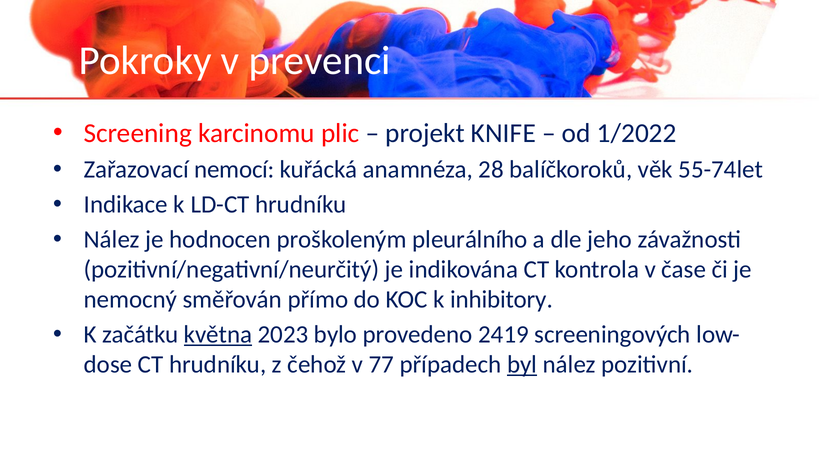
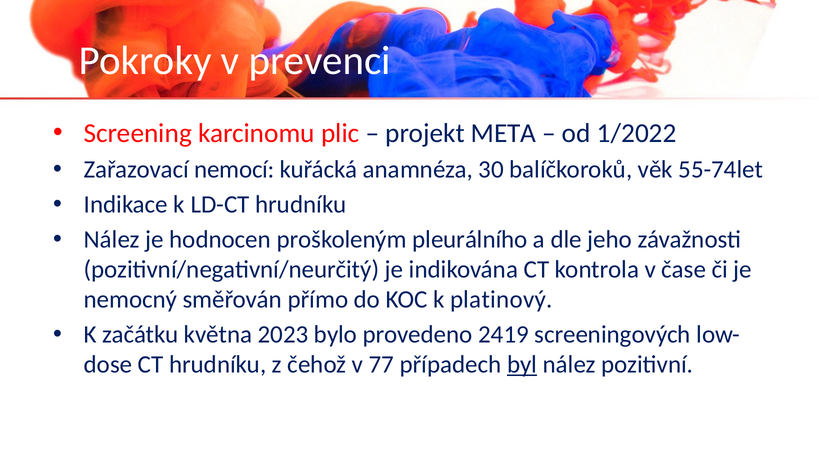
KNIFE: KNIFE -> META
28: 28 -> 30
inhibitory: inhibitory -> platinový
května underline: present -> none
